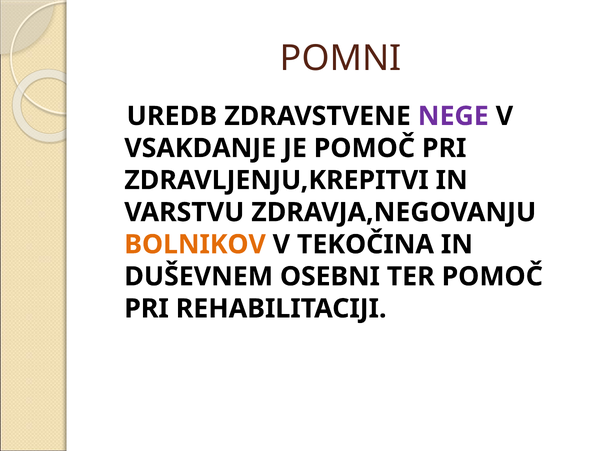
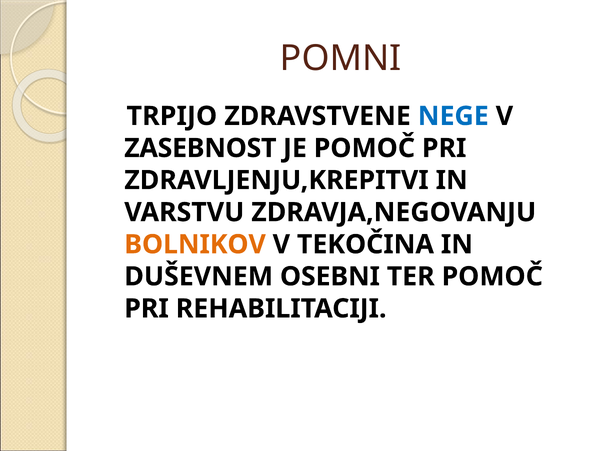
UREDB: UREDB -> TRPIJO
NEGE colour: purple -> blue
VSAKDANJE: VSAKDANJE -> ZASEBNOST
